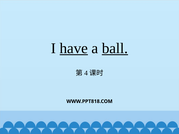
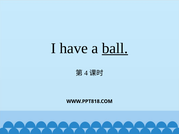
have underline: present -> none
